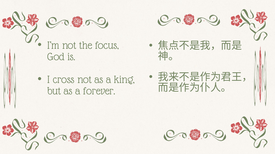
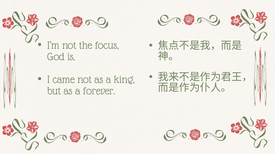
cross: cross -> came
